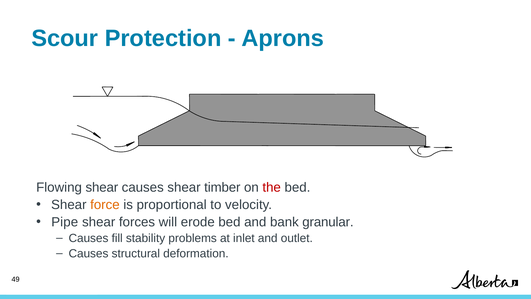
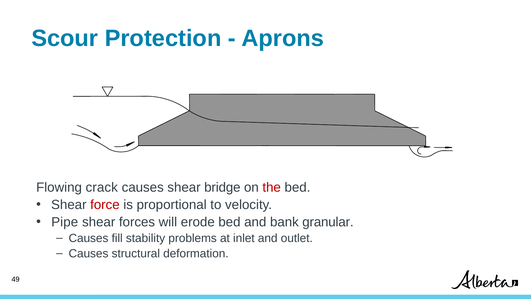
Flowing shear: shear -> crack
timber: timber -> bridge
force colour: orange -> red
